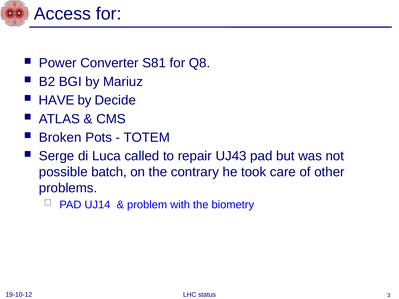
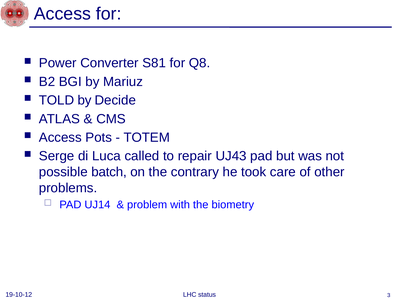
HAVE: HAVE -> TOLD
Broken at (60, 138): Broken -> Access
